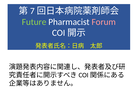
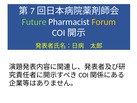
Forum colour: pink -> yellow
